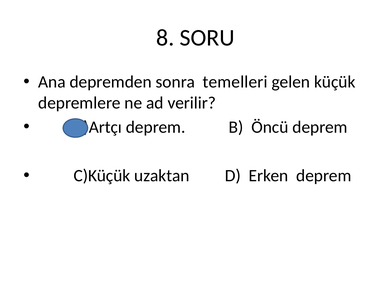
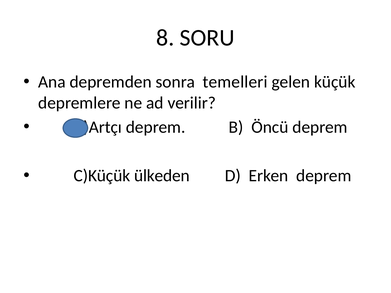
uzaktan: uzaktan -> ülkeden
